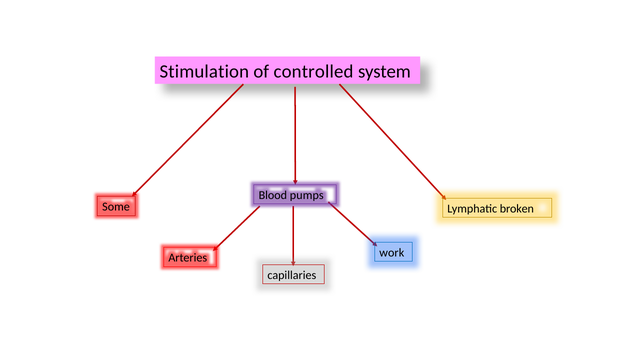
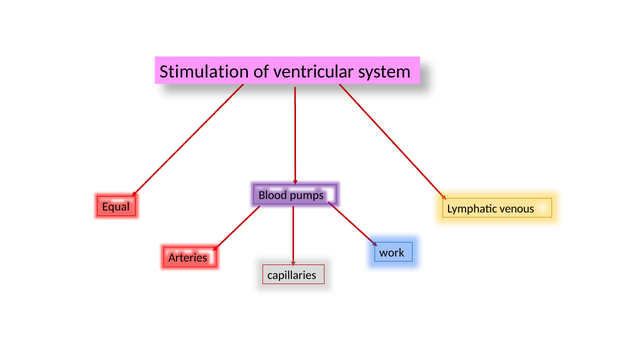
controlled: controlled -> ventricular
Some: Some -> Equal
broken: broken -> venous
